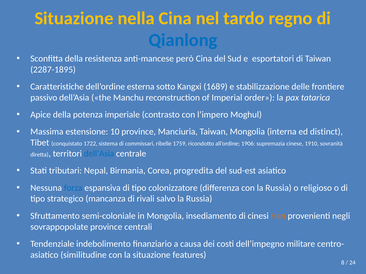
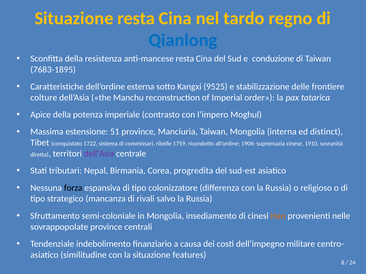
Situazione nella: nella -> resta
anti-mancese però: però -> resta
esportatori: esportatori -> conduzione
2287-1895: 2287-1895 -> 7683-1895
1689: 1689 -> 9525
passivo: passivo -> colture
10: 10 -> 51
dell’Asia at (99, 154) colour: blue -> purple
forza colour: blue -> black
negli: negli -> nelle
